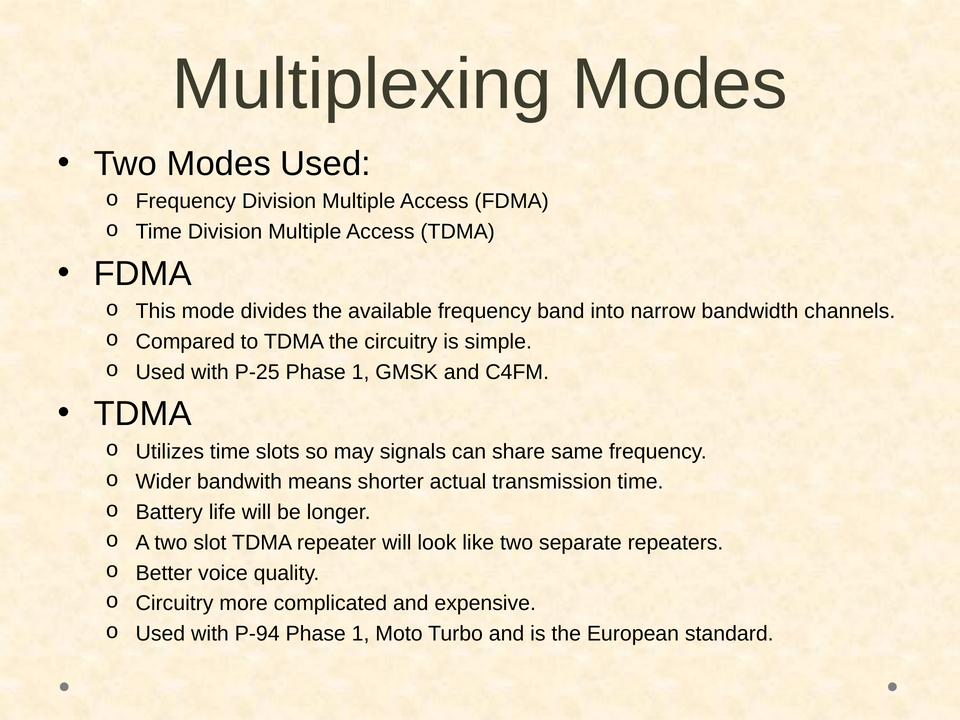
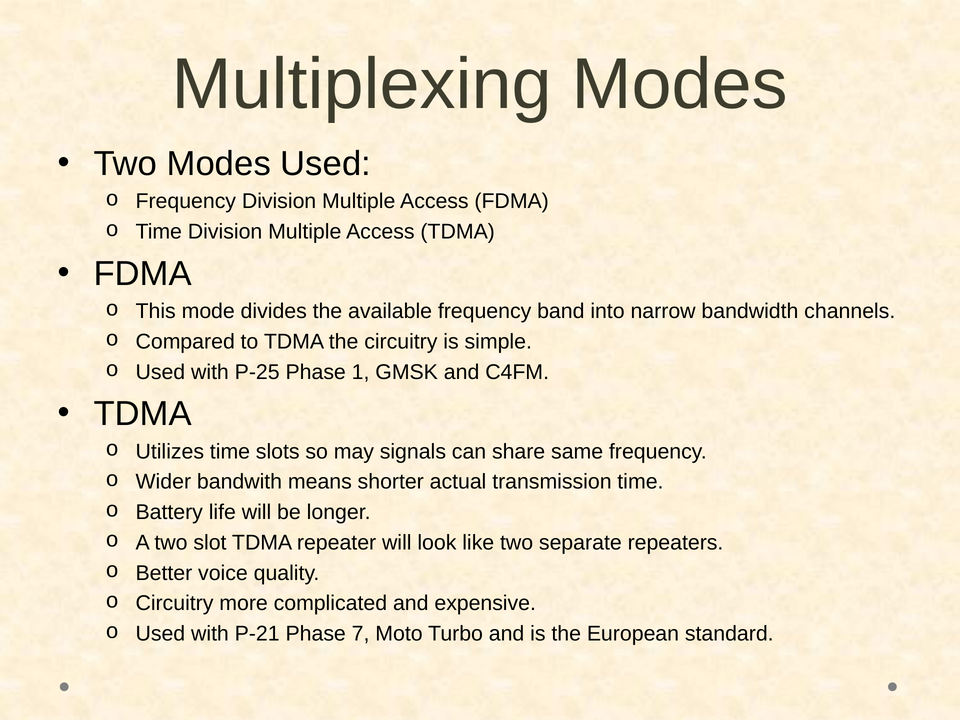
P-94: P-94 -> P-21
1 at (361, 634): 1 -> 7
